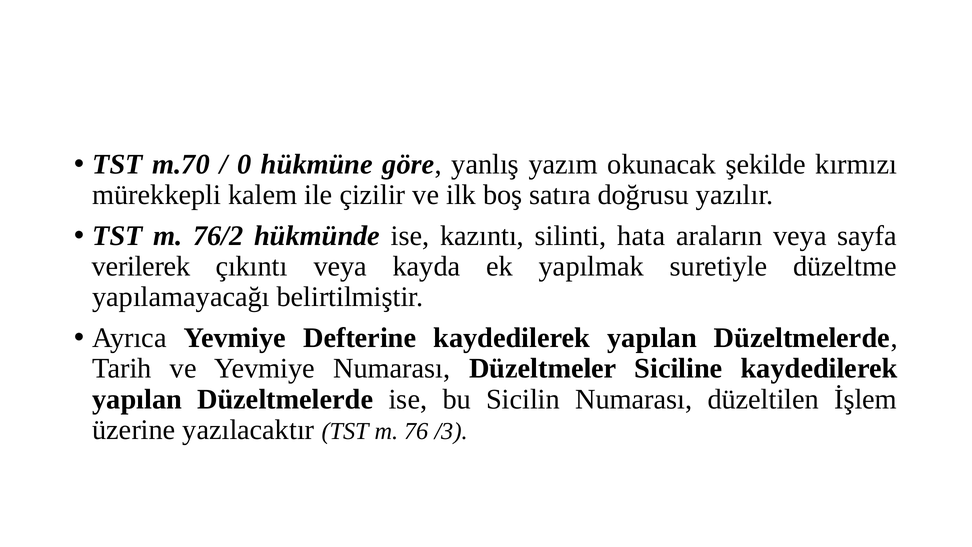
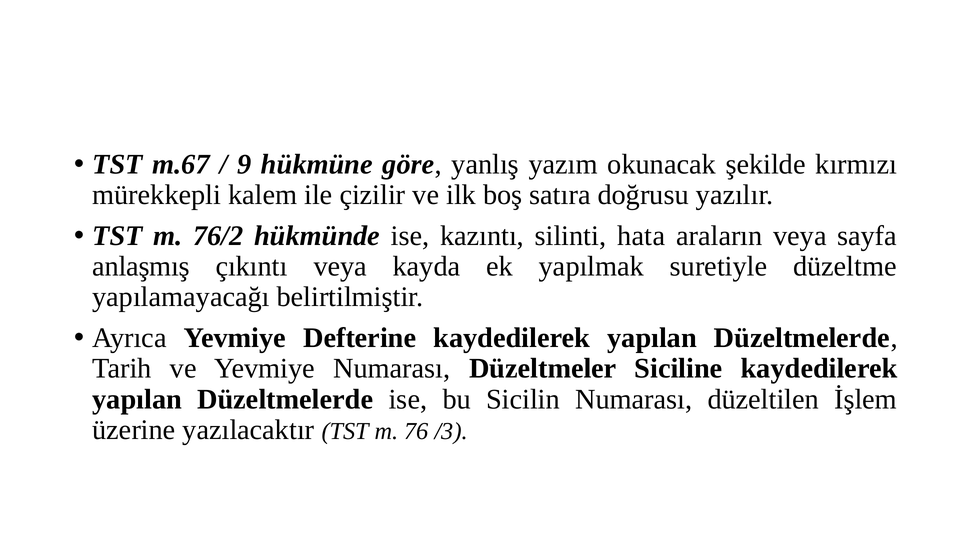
m.70: m.70 -> m.67
0: 0 -> 9
verilerek: verilerek -> anlaşmış
